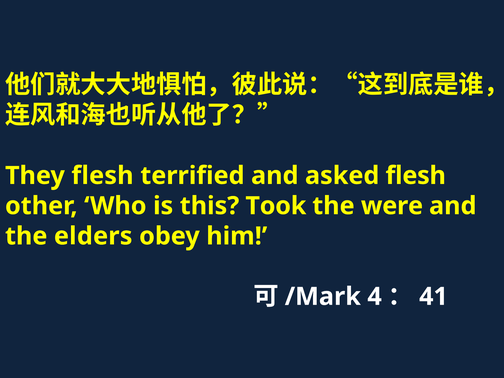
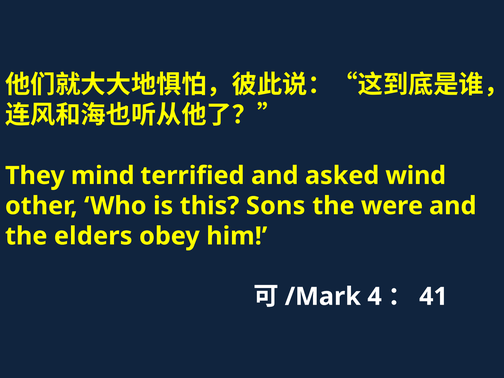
They flesh: flesh -> mind
asked flesh: flesh -> wind
Took: Took -> Sons
